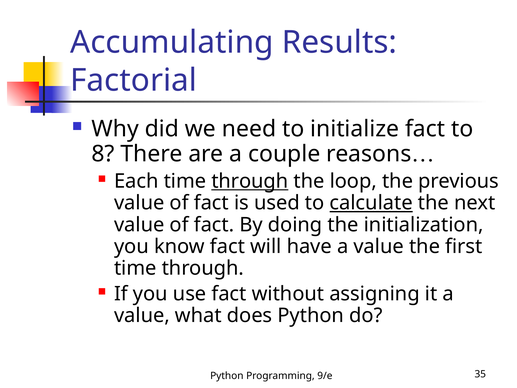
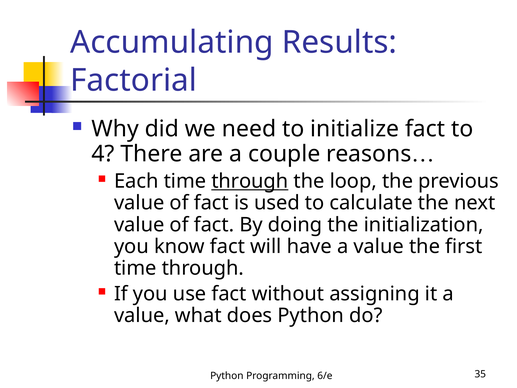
8: 8 -> 4
calculate underline: present -> none
9/e: 9/e -> 6/e
